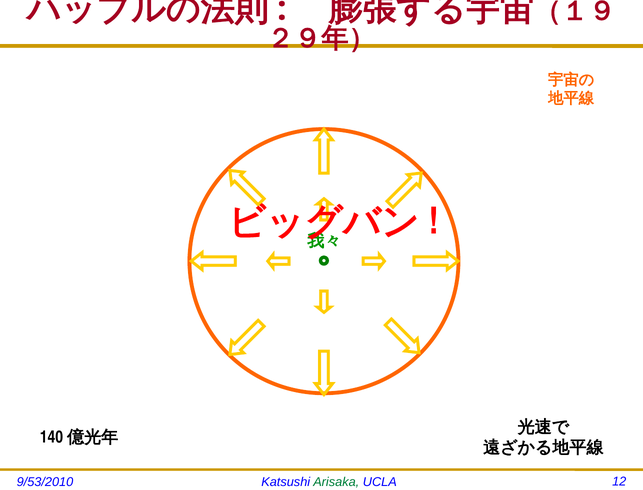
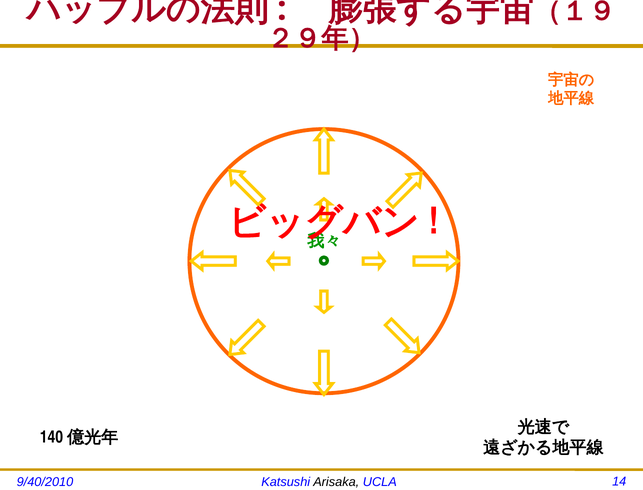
9/53/2010: 9/53/2010 -> 9/40/2010
Arisaka colour: green -> black
12: 12 -> 14
